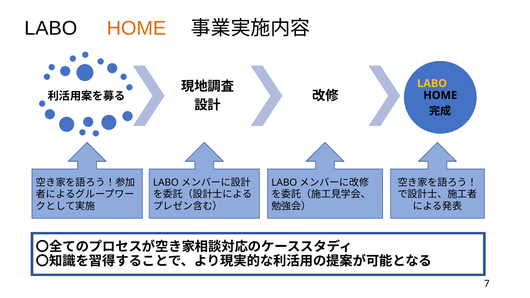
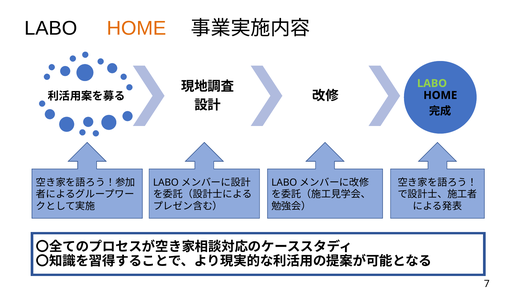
LABO at (432, 83) colour: yellow -> light green
